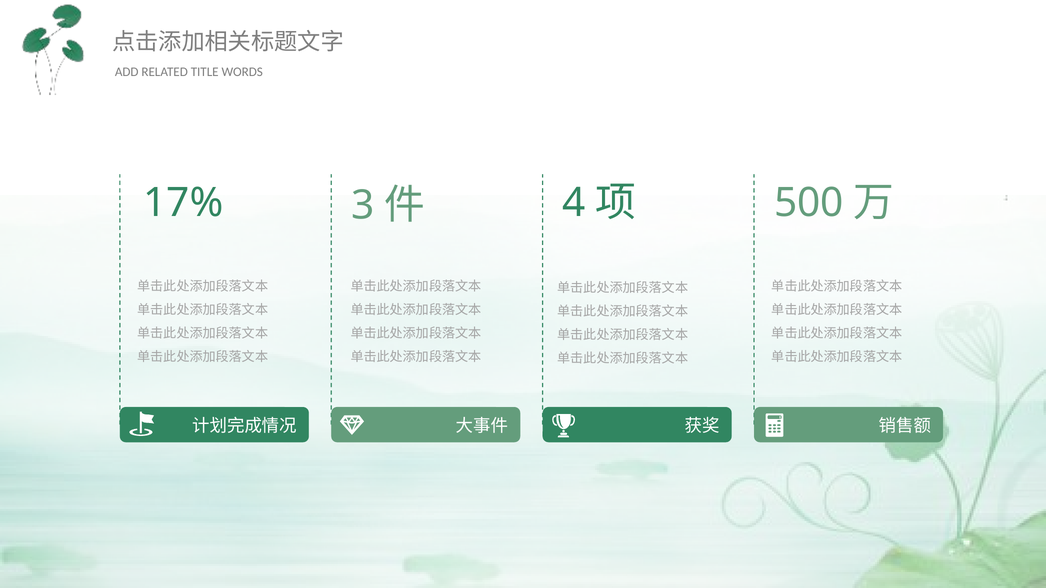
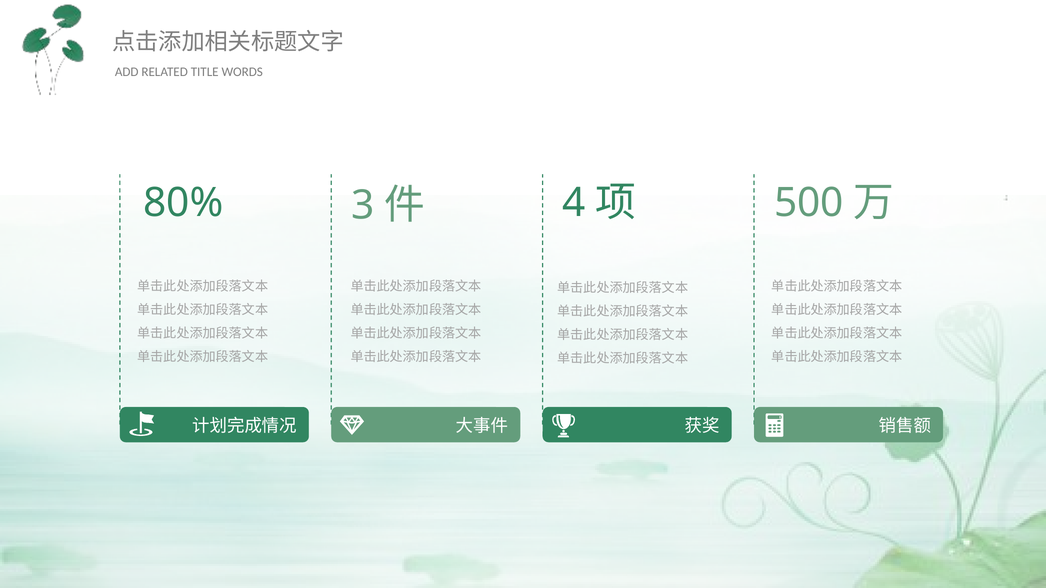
17%: 17% -> 80%
